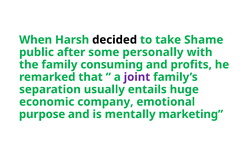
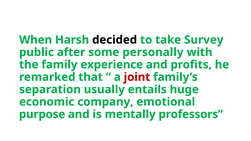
Shame: Shame -> Survey
consuming: consuming -> experience
joint colour: purple -> red
marketing: marketing -> professors
